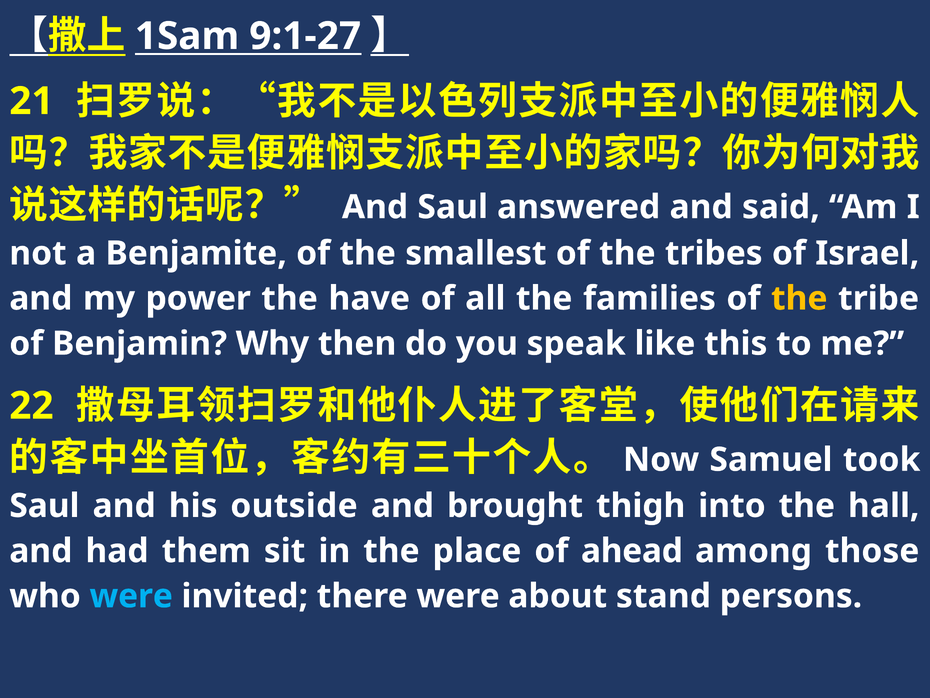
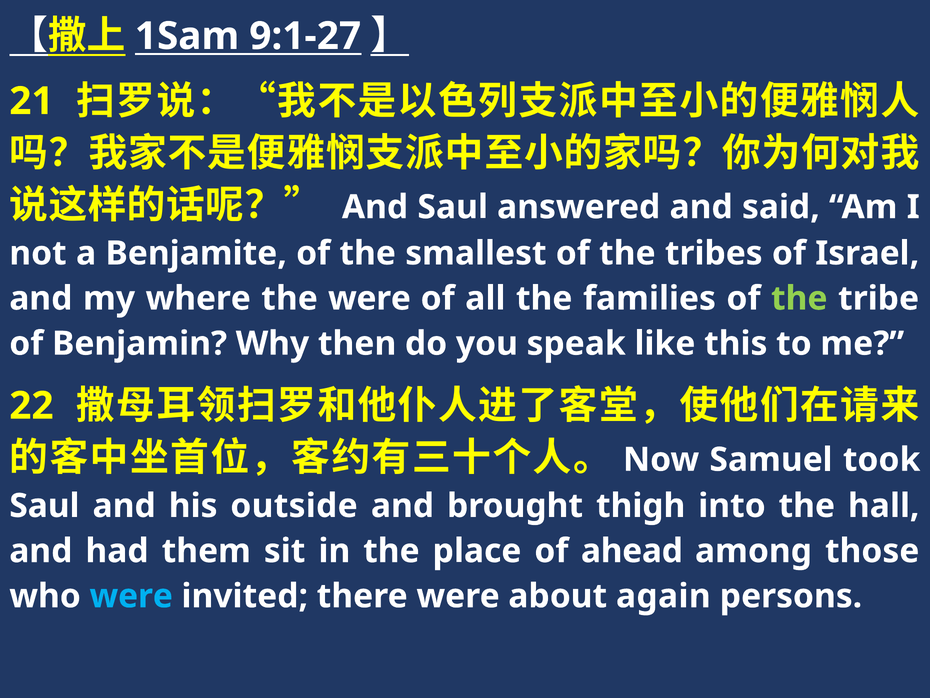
power: power -> where
the have: have -> were
the at (799, 298) colour: yellow -> light green
stand: stand -> again
